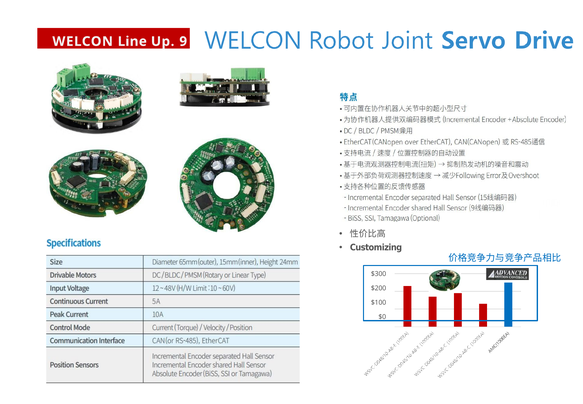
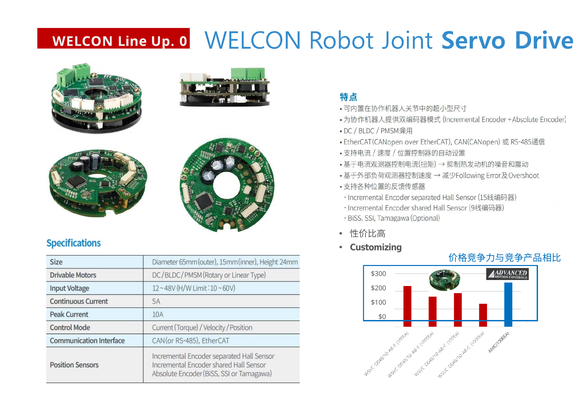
9: 9 -> 0
